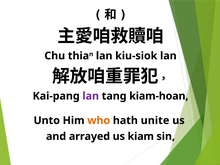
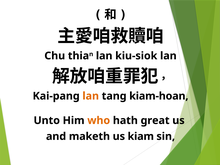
lan at (91, 96) colour: purple -> orange
unite: unite -> great
arrayed: arrayed -> maketh
